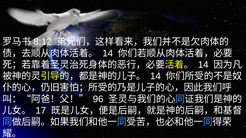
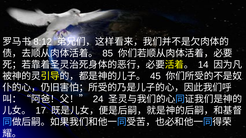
14 at (108, 53): 14 -> 85
14 at (155, 76): 14 -> 45
96: 96 -> 24
